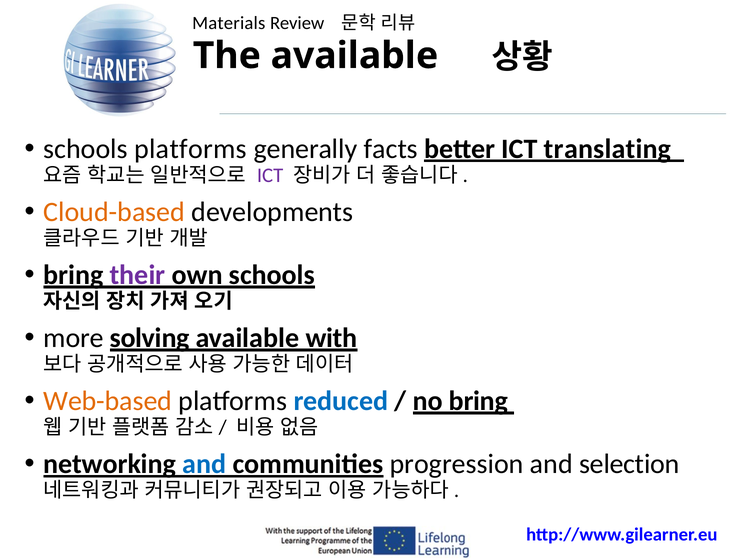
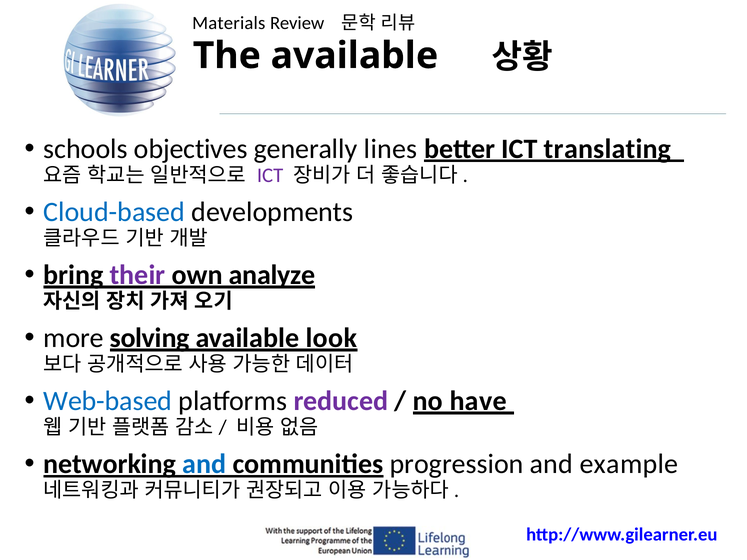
schools platforms: platforms -> objectives
facts: facts -> lines
Cloud-based colour: orange -> blue
own schools: schools -> analyze
with: with -> look
Web-based colour: orange -> blue
reduced colour: blue -> purple
no bring: bring -> have
selection: selection -> example
